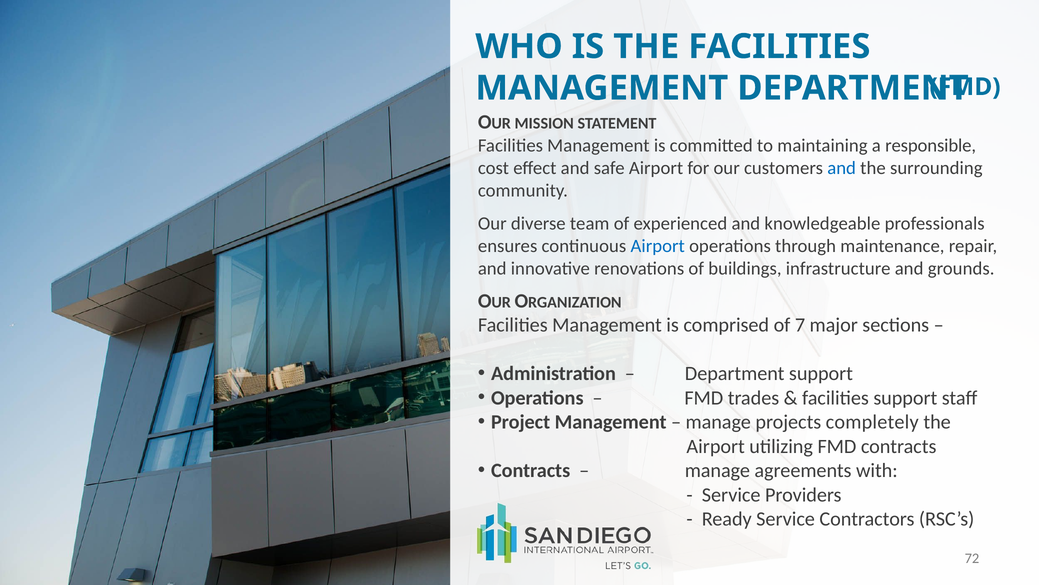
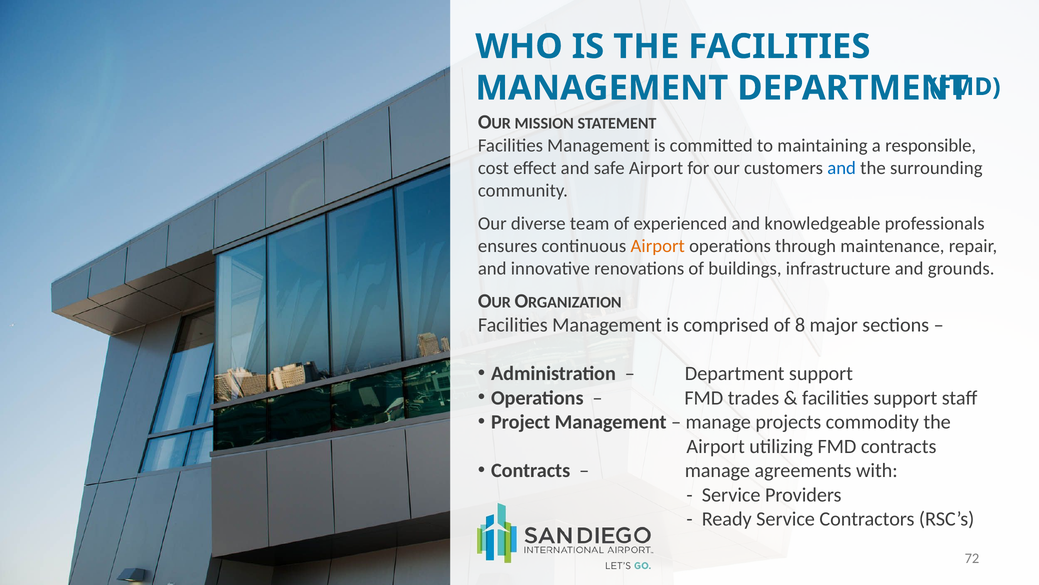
Airport at (658, 246) colour: blue -> orange
7: 7 -> 8
completely: completely -> commodity
